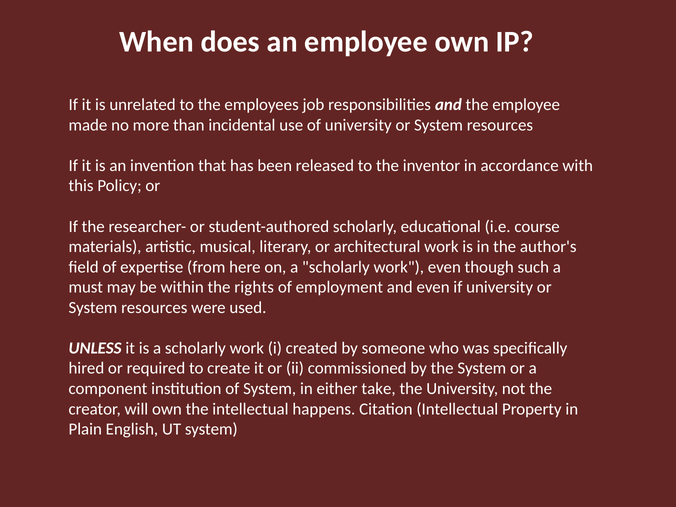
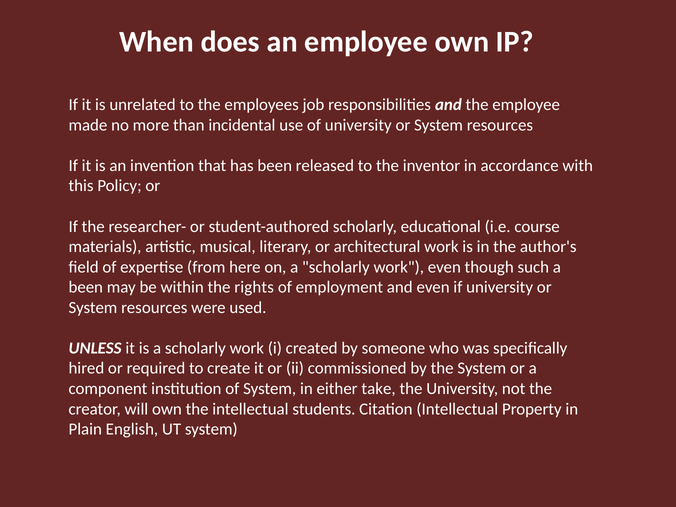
must at (86, 287): must -> been
happens: happens -> students
